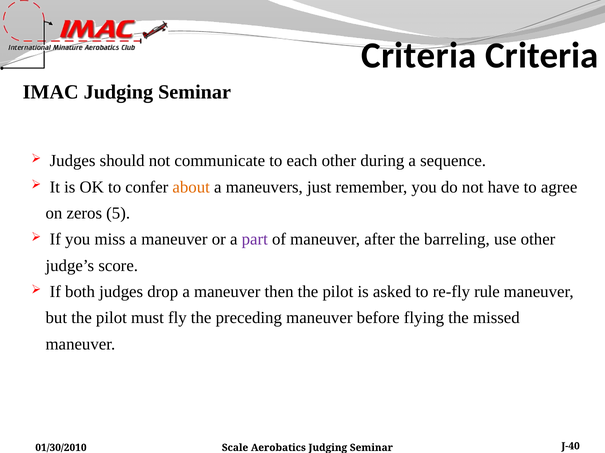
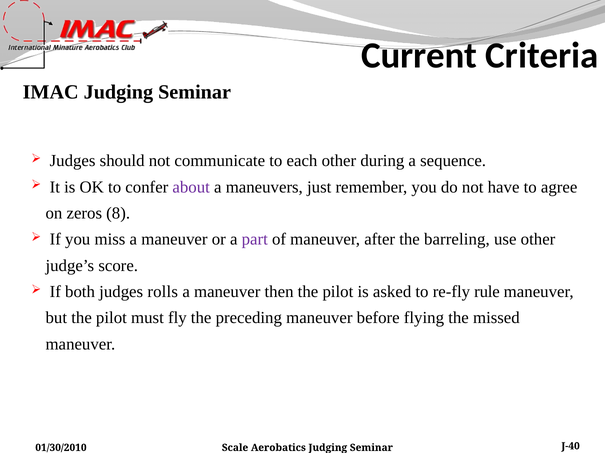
Criteria at (419, 56): Criteria -> Current
about colour: orange -> purple
5: 5 -> 8
drop: drop -> rolls
